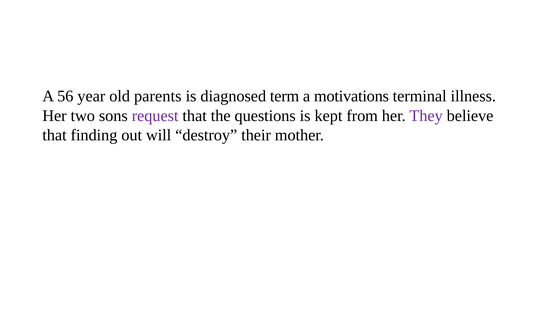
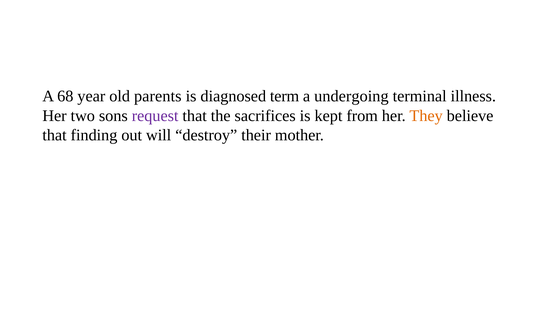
56: 56 -> 68
motivations: motivations -> undergoing
questions: questions -> sacrifices
They colour: purple -> orange
